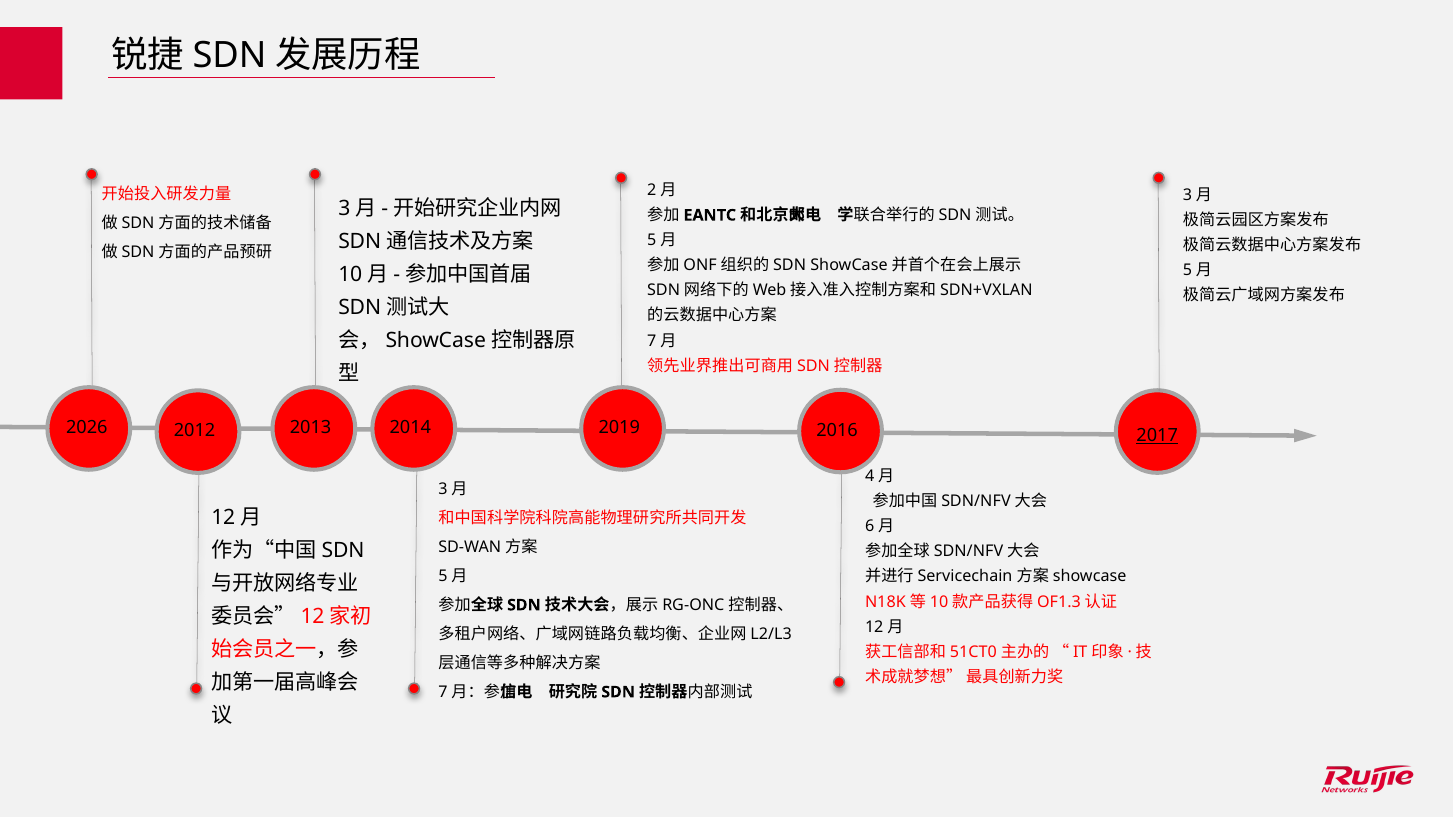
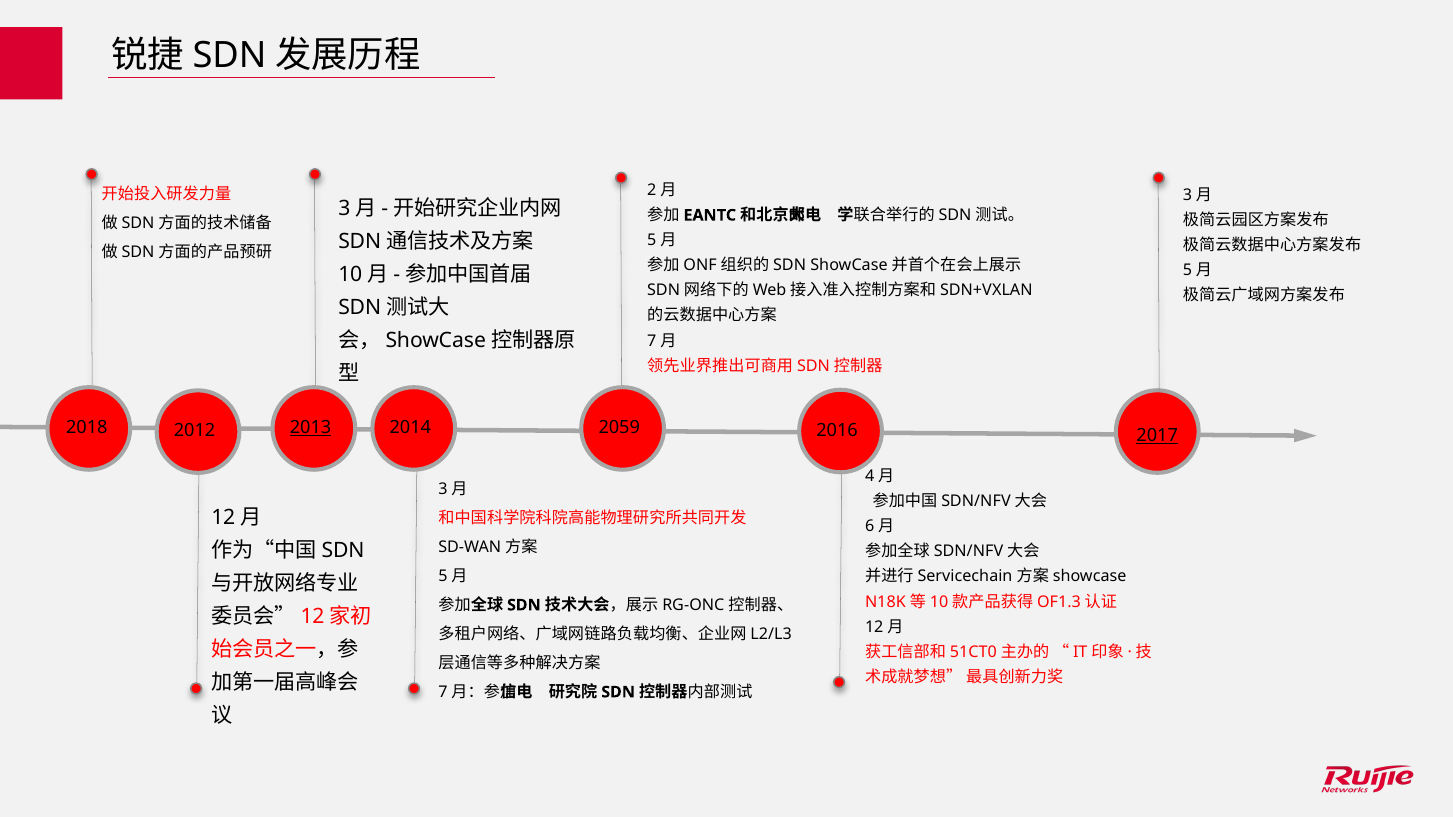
2026: 2026 -> 2018
2013 underline: none -> present
2019: 2019 -> 2059
